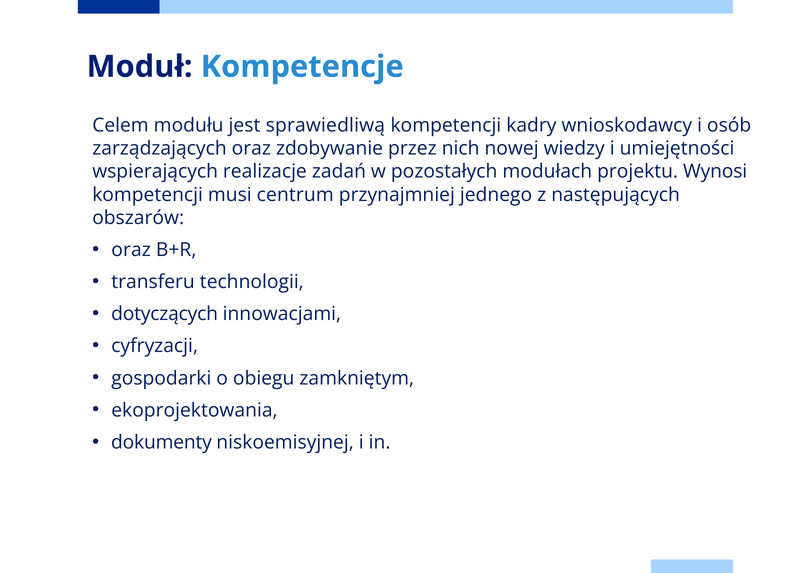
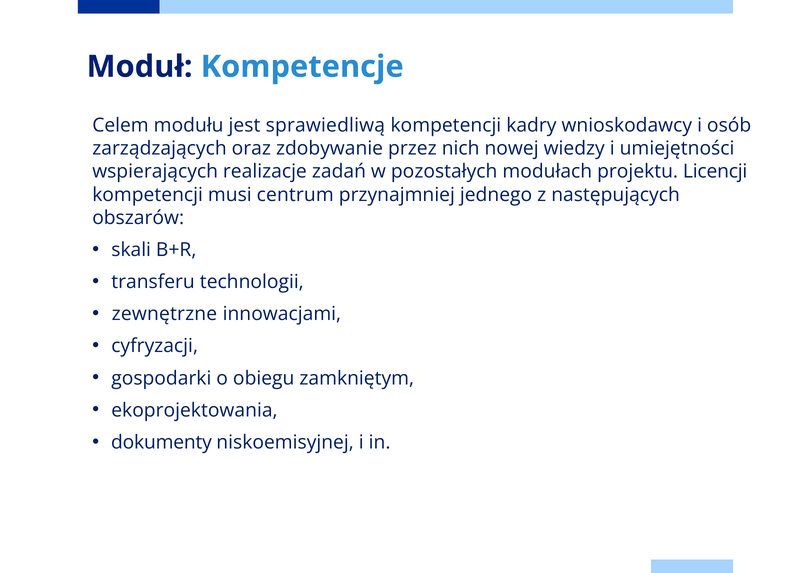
Wynosi: Wynosi -> Licencji
oraz at (131, 250): oraz -> skali
dotyczących: dotyczących -> zewnętrzne
